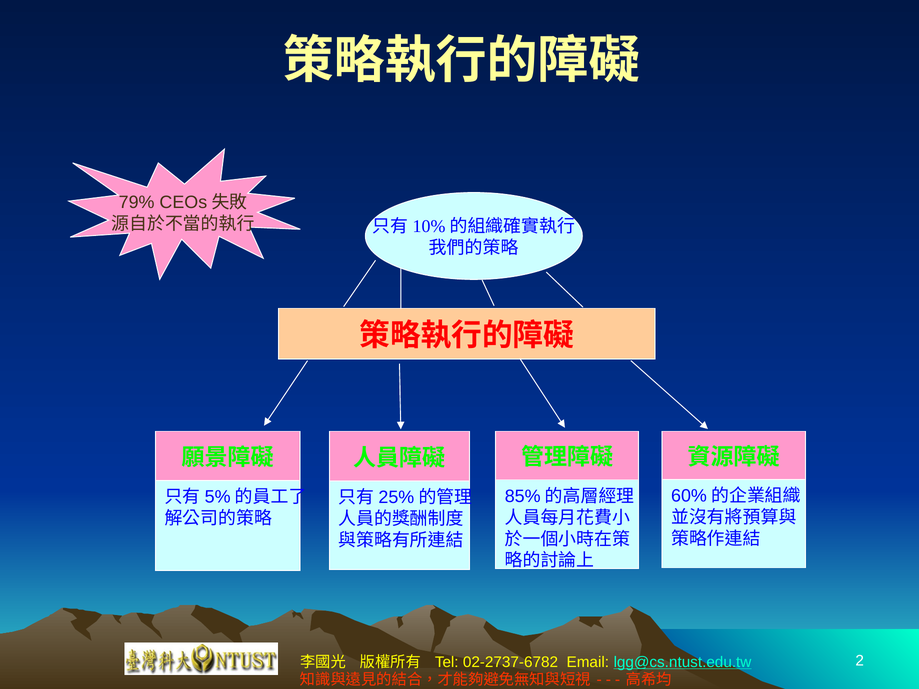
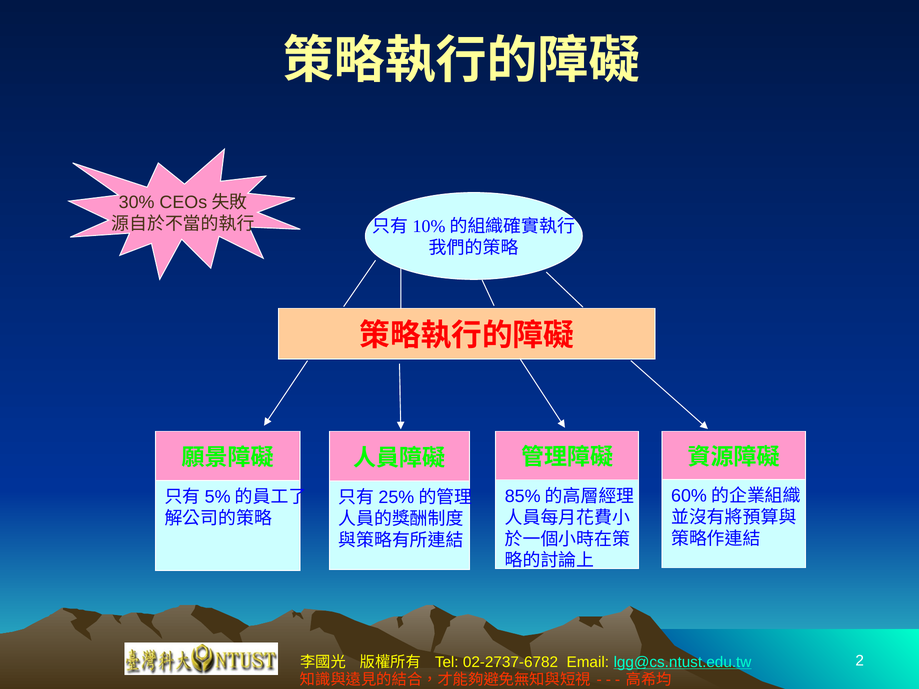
79%: 79% -> 30%
